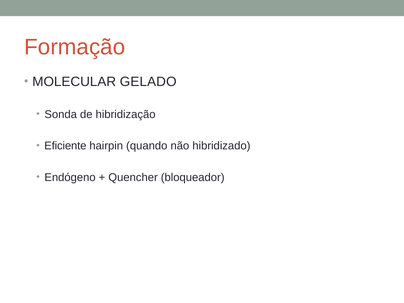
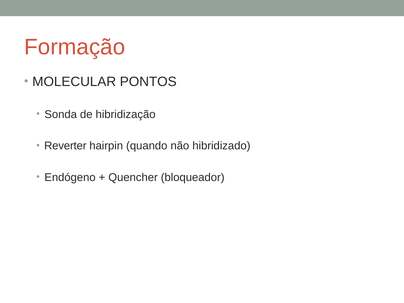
GELADO: GELADO -> PONTOS
Eficiente: Eficiente -> Reverter
